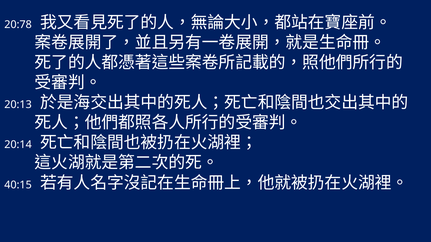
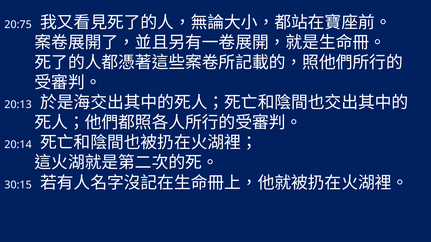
20:78: 20:78 -> 20:75
40:15: 40:15 -> 30:15
